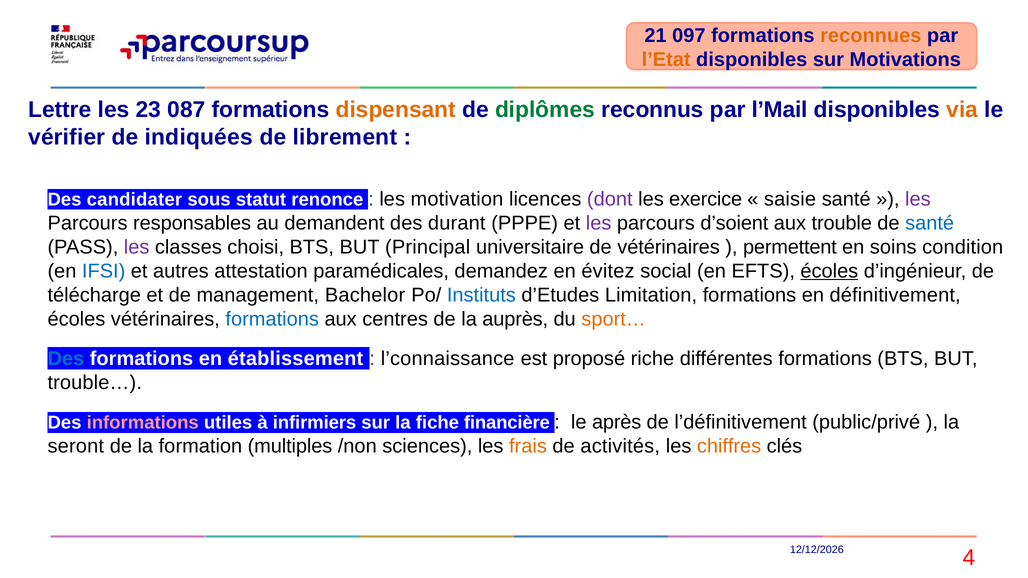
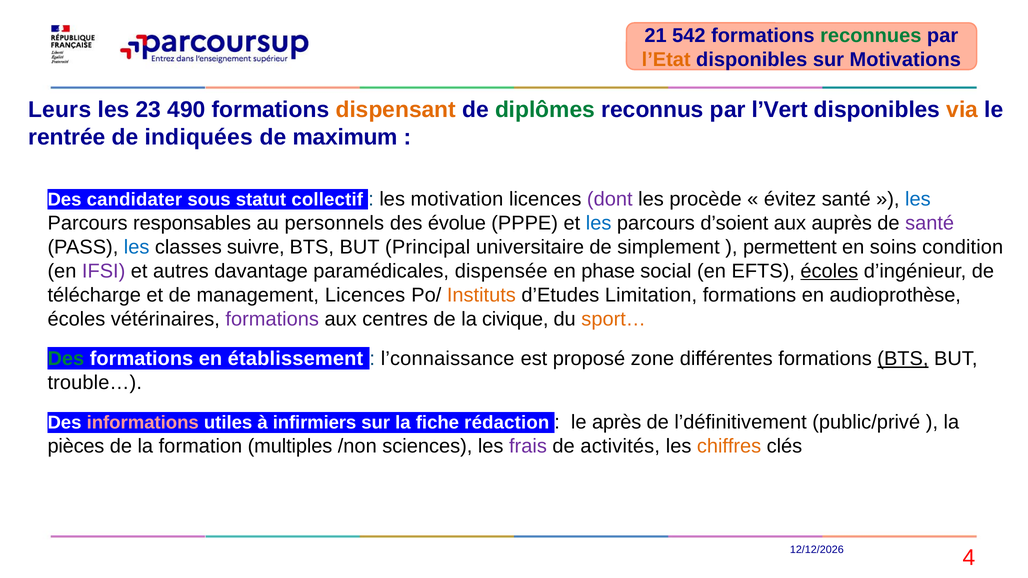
097: 097 -> 542
reconnues colour: orange -> green
Lettre: Lettre -> Leurs
087: 087 -> 490
l’Mail: l’Mail -> l’Vert
vérifier: vérifier -> rentrée
librement: librement -> maximum
renonce: renonce -> collectif
exercice: exercice -> procède
saisie: saisie -> évitez
les at (918, 199) colour: purple -> blue
demandent: demandent -> personnels
durant: durant -> évolue
les at (599, 223) colour: purple -> blue
trouble: trouble -> auprès
santé at (930, 223) colour: blue -> purple
les at (137, 247) colour: purple -> blue
choisi: choisi -> suivre
de vétérinaires: vétérinaires -> simplement
IFSI colour: blue -> purple
attestation: attestation -> davantage
demandez: demandez -> dispensée
évitez: évitez -> phase
management Bachelor: Bachelor -> Licences
Instituts colour: blue -> orange
définitivement: définitivement -> audioprothèse
formations at (272, 319) colour: blue -> purple
auprès: auprès -> civique
Des at (66, 359) colour: blue -> green
riche: riche -> zone
BTS at (903, 359) underline: none -> present
financière: financière -> rédaction
seront: seront -> pièces
frais colour: orange -> purple
